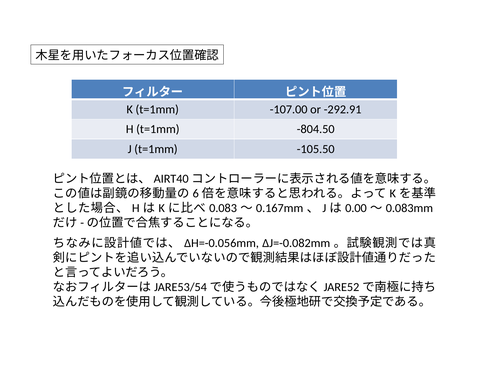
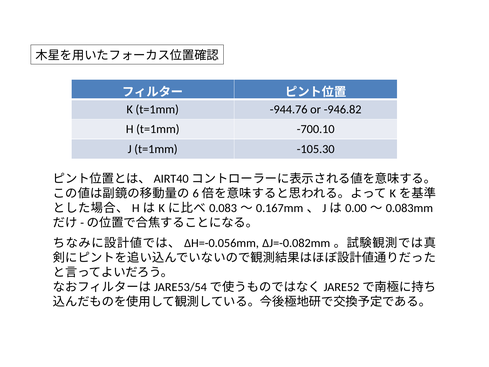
-107.00: -107.00 -> -944.76
-292.91: -292.91 -> -946.82
-804.50: -804.50 -> -700.10
-105.50: -105.50 -> -105.30
